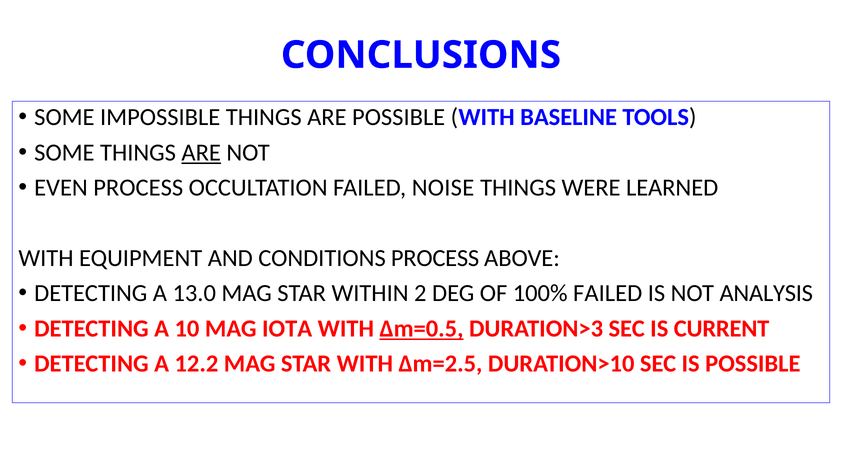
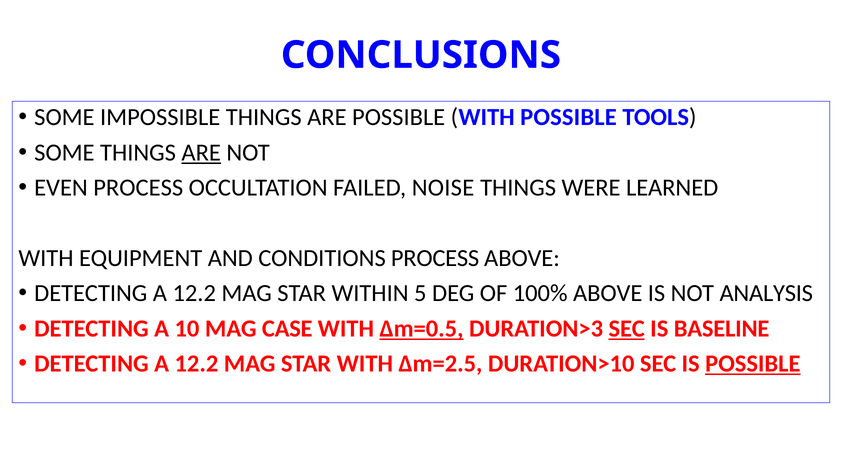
WITH BASELINE: BASELINE -> POSSIBLE
13.0 at (194, 293): 13.0 -> 12.2
2: 2 -> 5
100% FAILED: FAILED -> ABOVE
IOTA: IOTA -> CASE
SEC at (627, 329) underline: none -> present
CURRENT: CURRENT -> BASELINE
POSSIBLE at (753, 364) underline: none -> present
